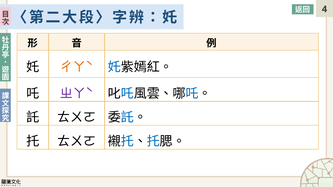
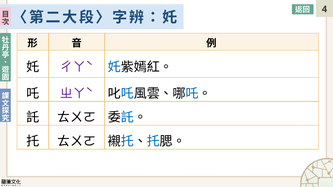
ㄔㄚˋ colour: orange -> purple
